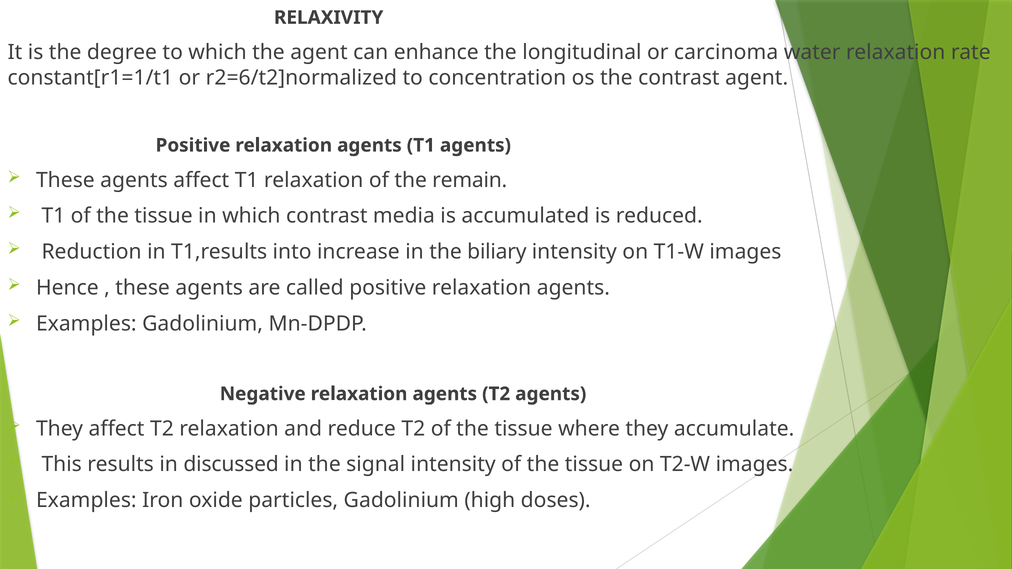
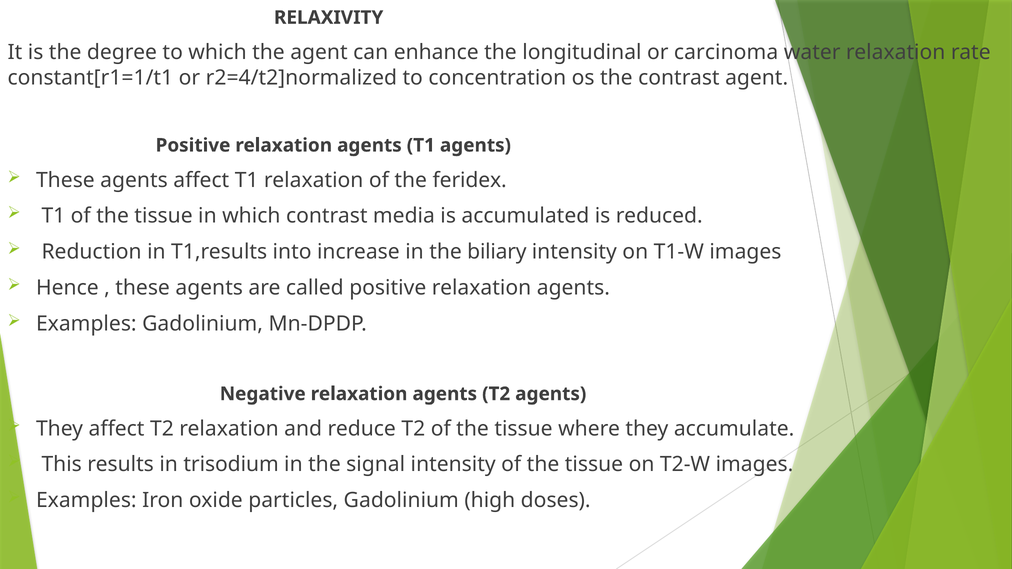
r2=6/t2]normalized: r2=6/t2]normalized -> r2=4/t2]normalized
remain: remain -> feridex
discussed: discussed -> trisodium
